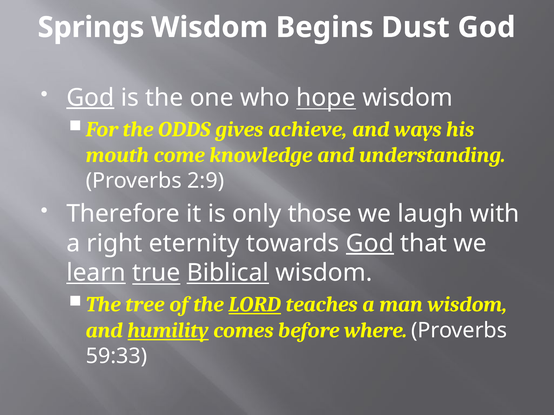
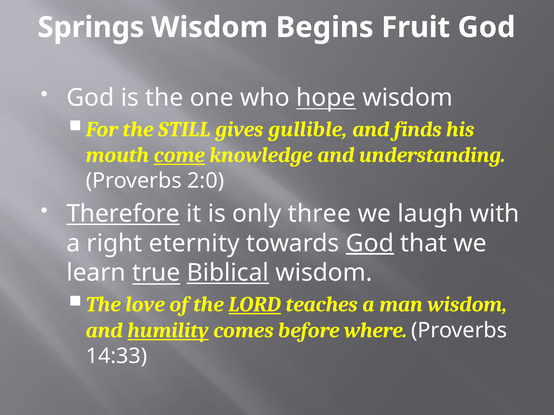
Dust: Dust -> Fruit
God at (90, 98) underline: present -> none
ODDS: ODDS -> STILL
achieve: achieve -> gullible
ways: ways -> finds
come underline: none -> present
2:9: 2:9 -> 2:0
Therefore underline: none -> present
those: those -> three
learn underline: present -> none
tree: tree -> love
59:33: 59:33 -> 14:33
